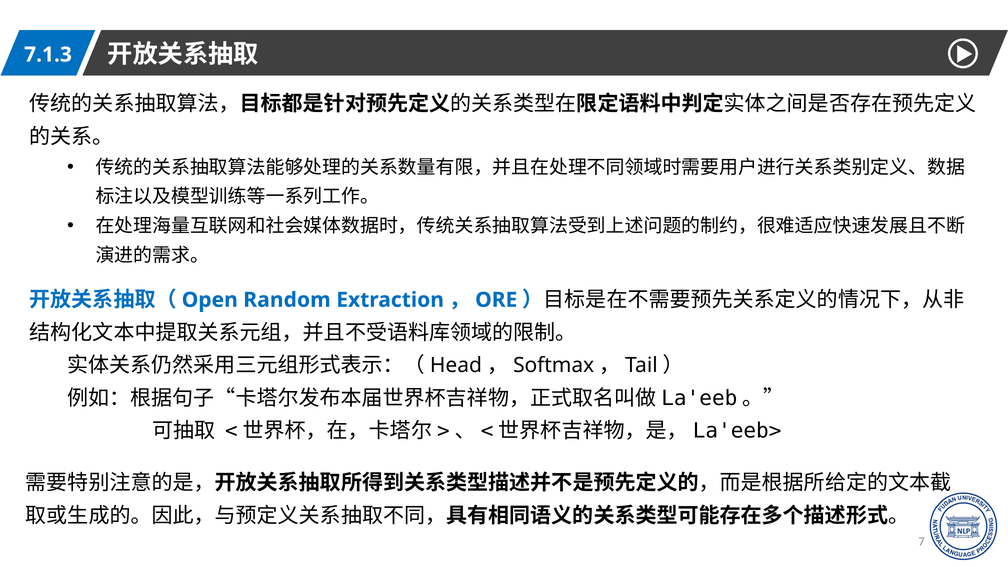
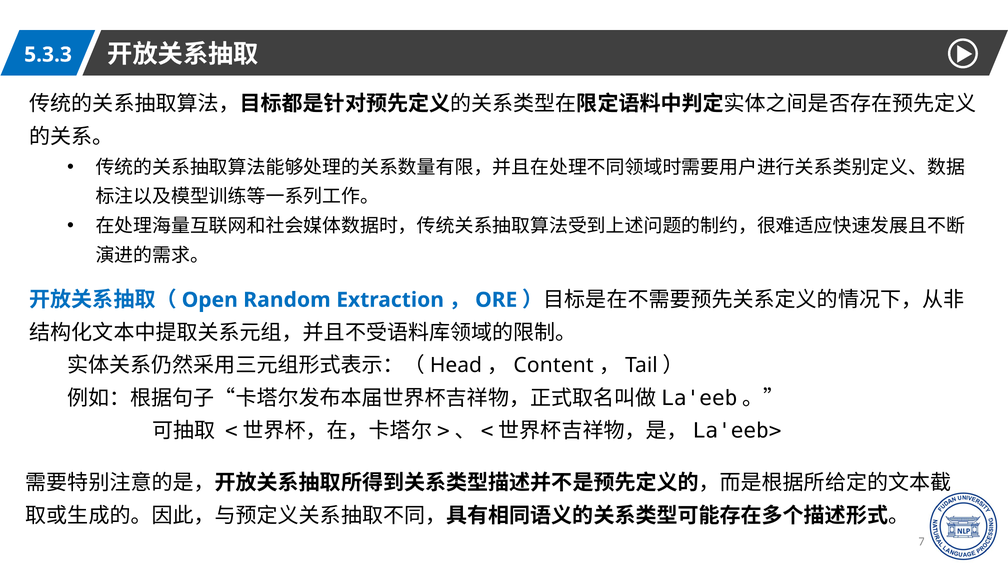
7.1.3: 7.1.3 -> 5.3.3
Softmax: Softmax -> Content
